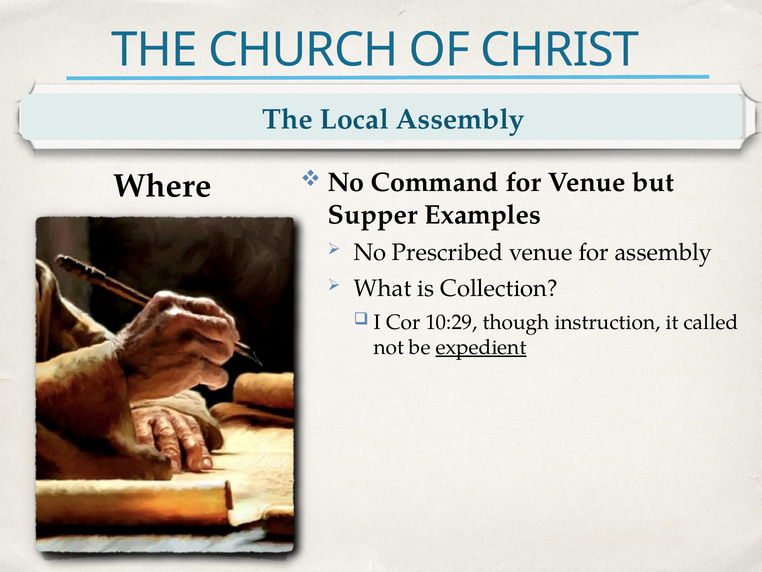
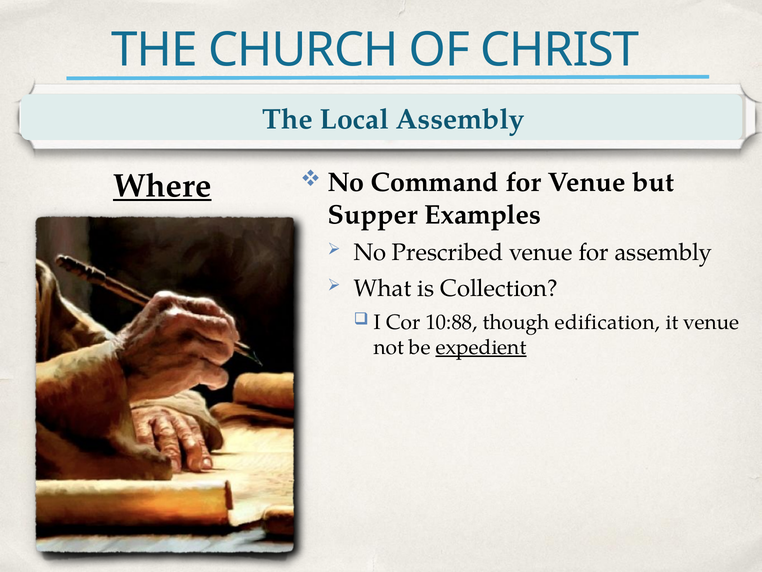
Where underline: none -> present
10:29: 10:29 -> 10:88
instruction: instruction -> edification
it called: called -> venue
